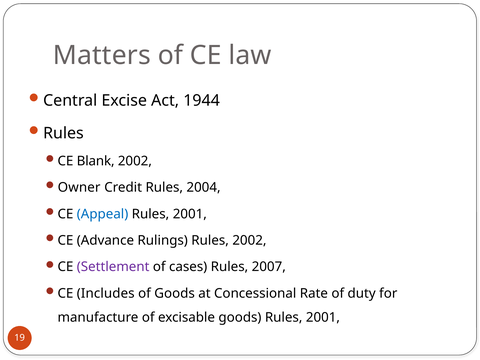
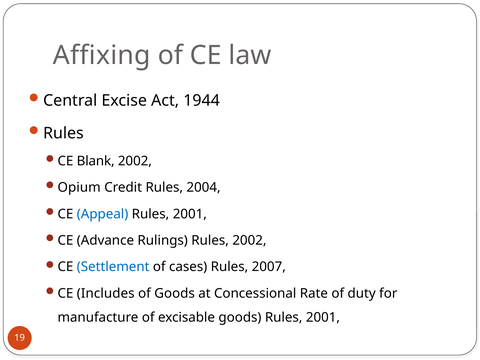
Matters: Matters -> Affixing
Owner: Owner -> Opium
Settlement colour: purple -> blue
